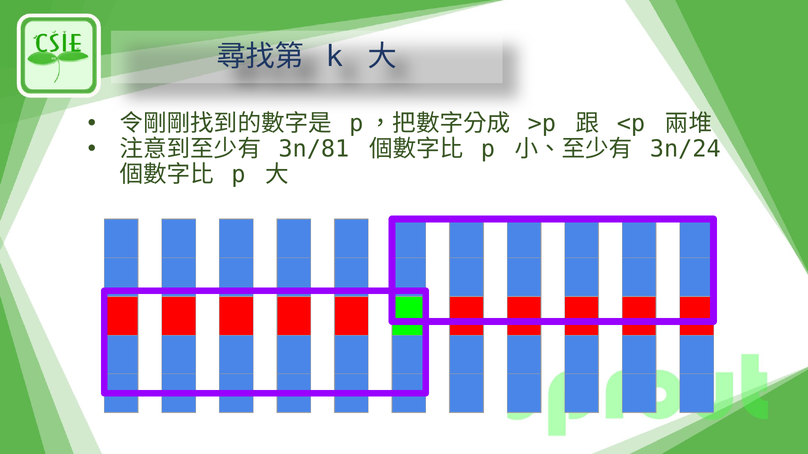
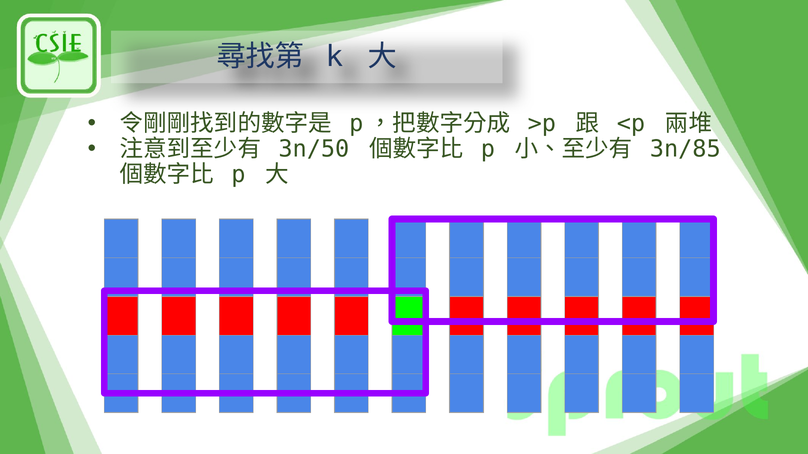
3n/81: 3n/81 -> 3n/50
3n/24: 3n/24 -> 3n/85
